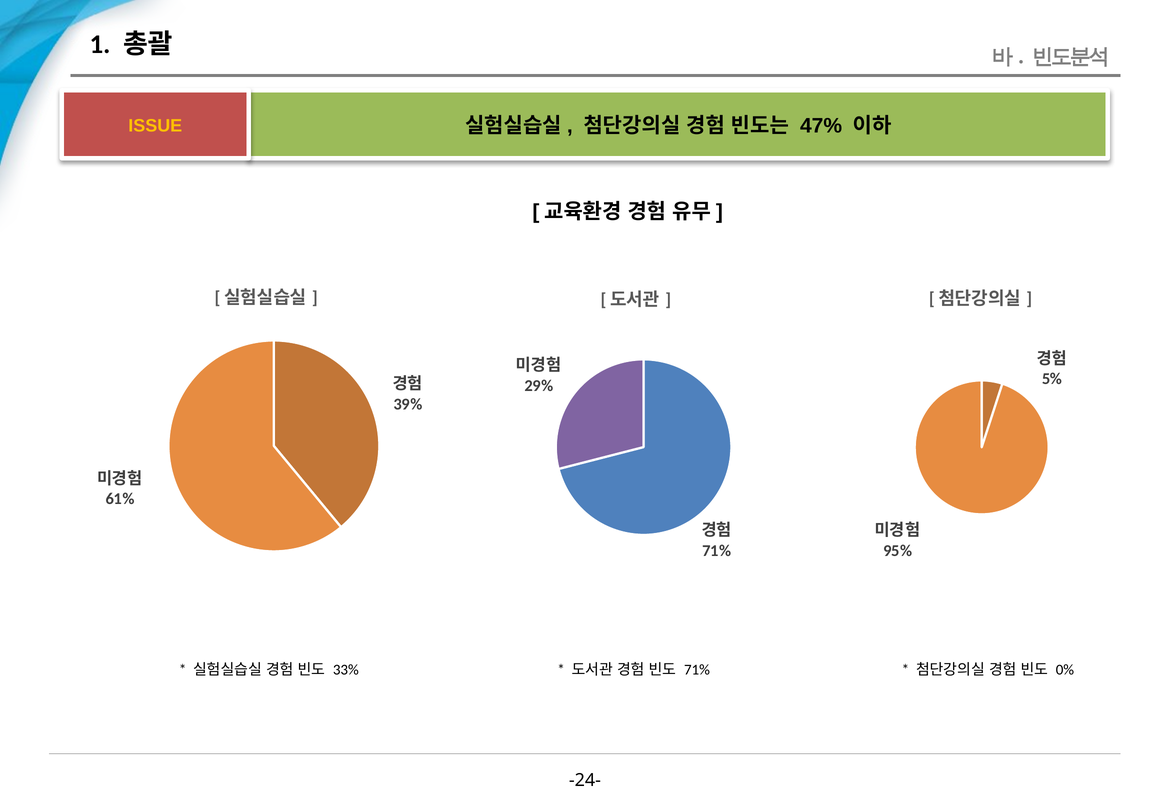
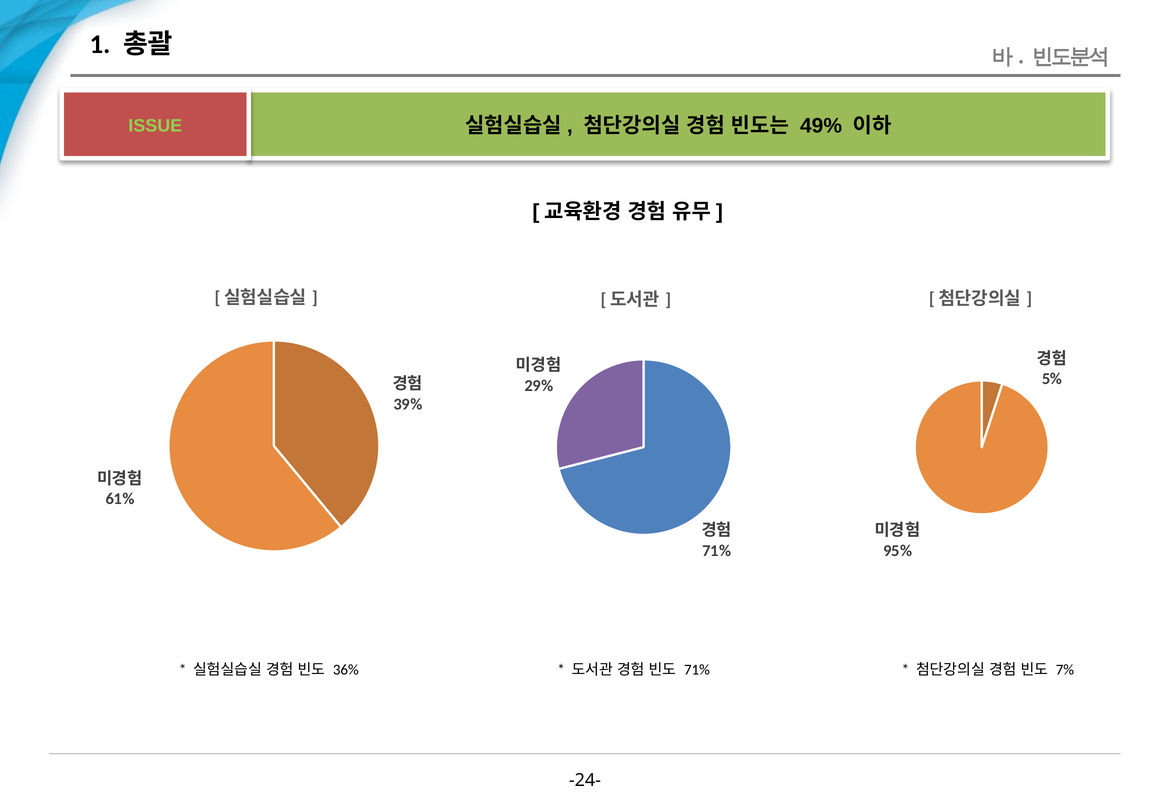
47%: 47% -> 49%
ISSUE colour: yellow -> light green
33%: 33% -> 36%
0%: 0% -> 7%
